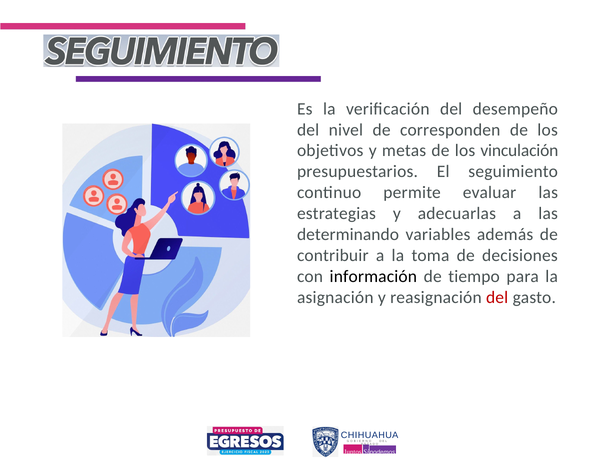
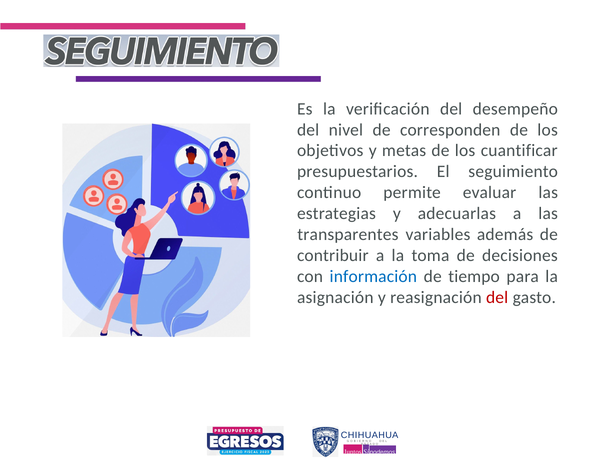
vinculación: vinculación -> cuantificar
determinando: determinando -> transparentes
información colour: black -> blue
